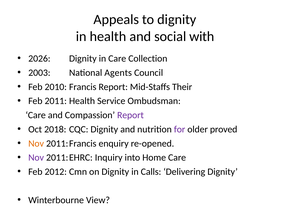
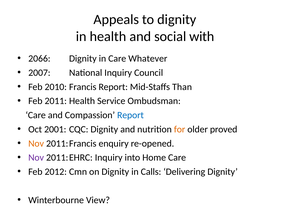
2026: 2026 -> 2066
Collection: Collection -> Whatever
2003: 2003 -> 2007
National Agents: Agents -> Inquiry
Their: Their -> Than
Report at (130, 115) colour: purple -> blue
2018: 2018 -> 2001
for colour: purple -> orange
